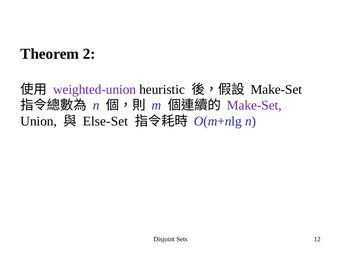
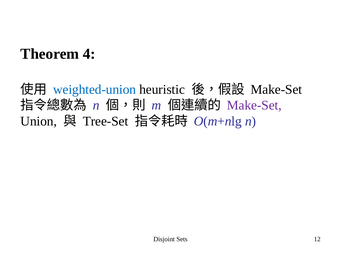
2: 2 -> 4
weighted-union colour: purple -> blue
Else-Set: Else-Set -> Tree-Set
